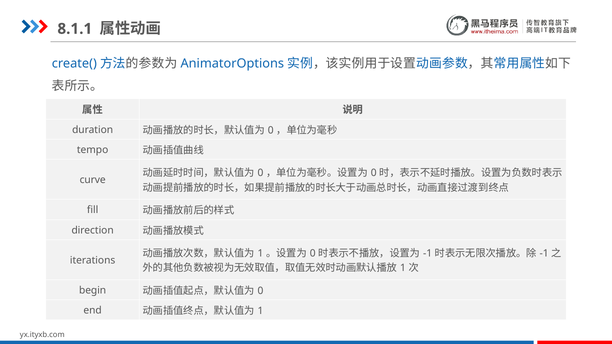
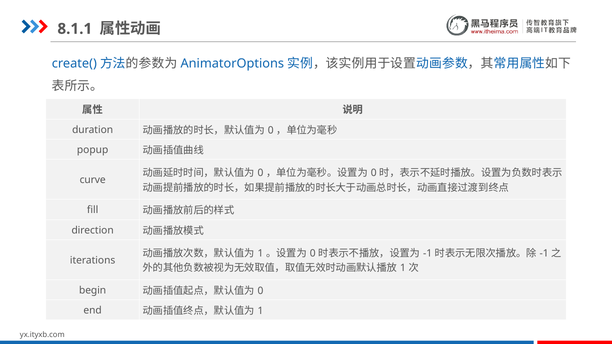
tempo: tempo -> popup
